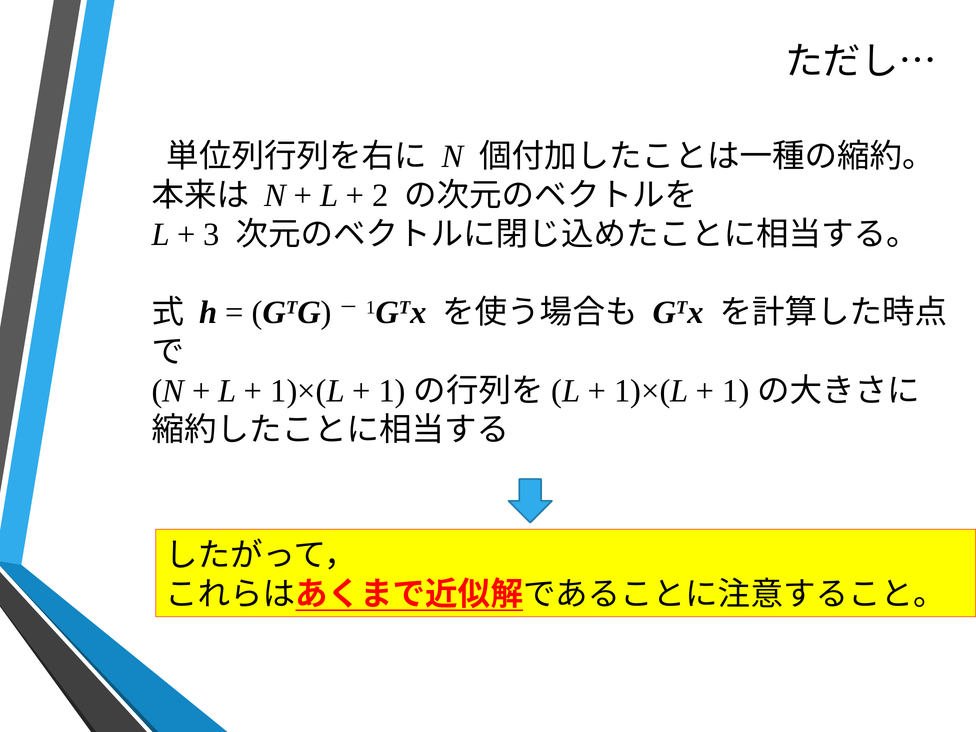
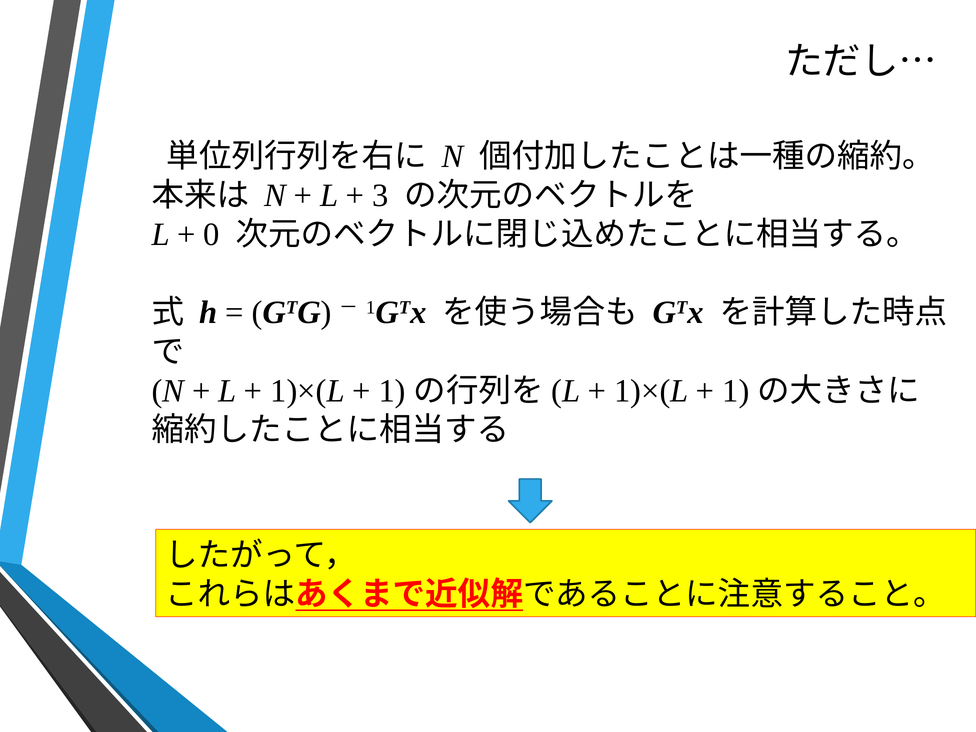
2: 2 -> 3
3: 3 -> 0
